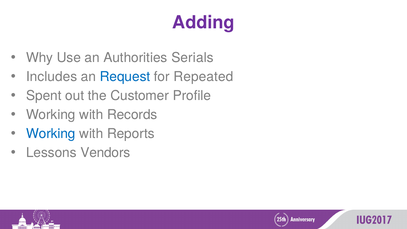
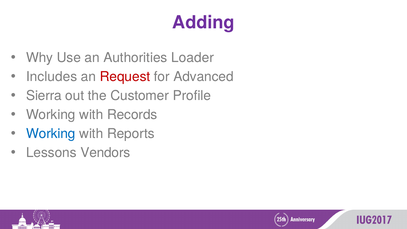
Serials: Serials -> Loader
Request colour: blue -> red
Repeated: Repeated -> Advanced
Spent: Spent -> Sierra
